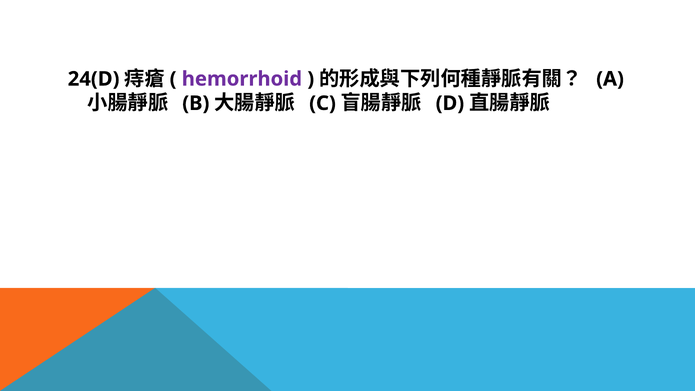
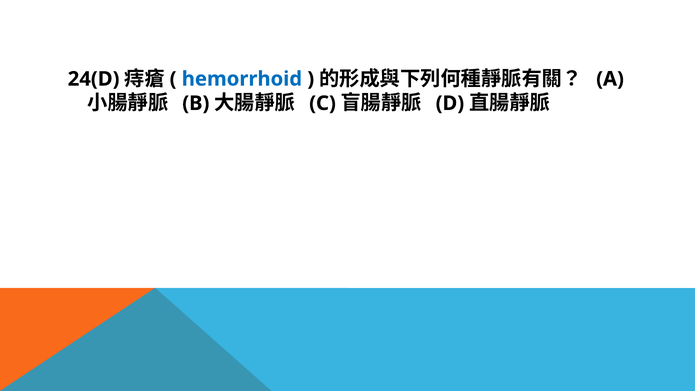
hemorrhoid colour: purple -> blue
